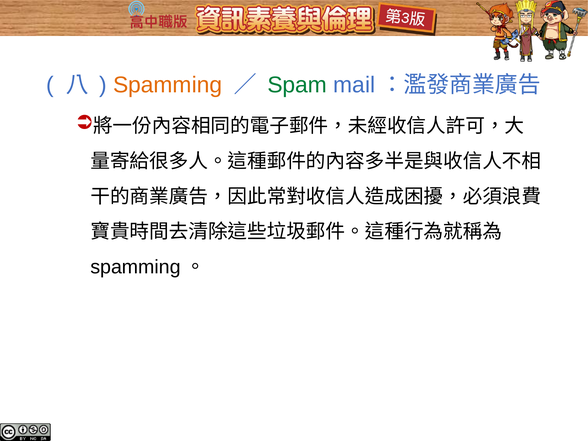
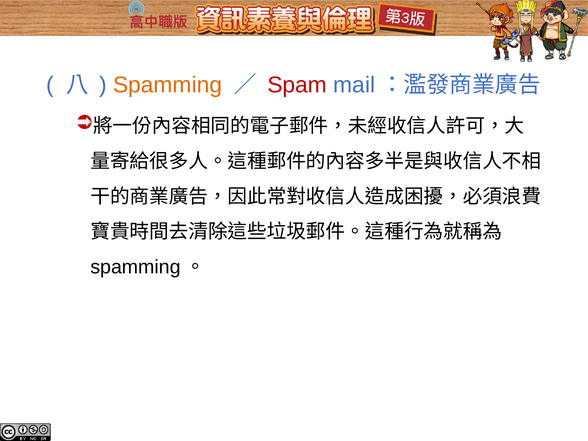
Spam colour: green -> red
